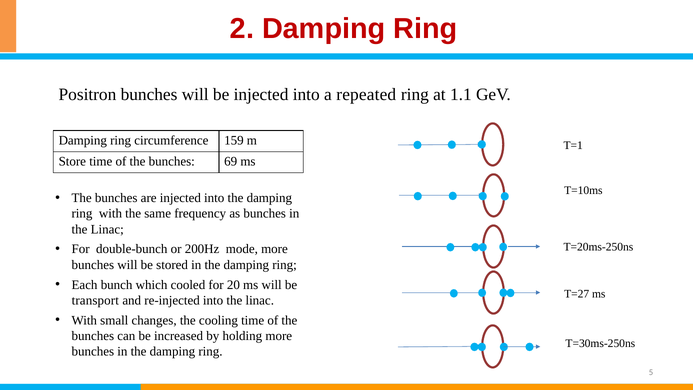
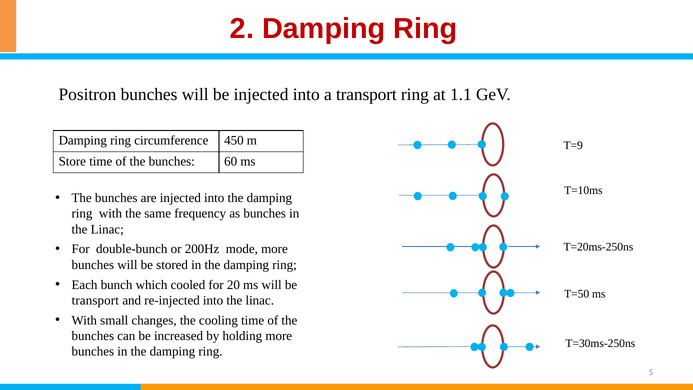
a repeated: repeated -> transport
159: 159 -> 450
T=1: T=1 -> T=9
69: 69 -> 60
T=27: T=27 -> T=50
